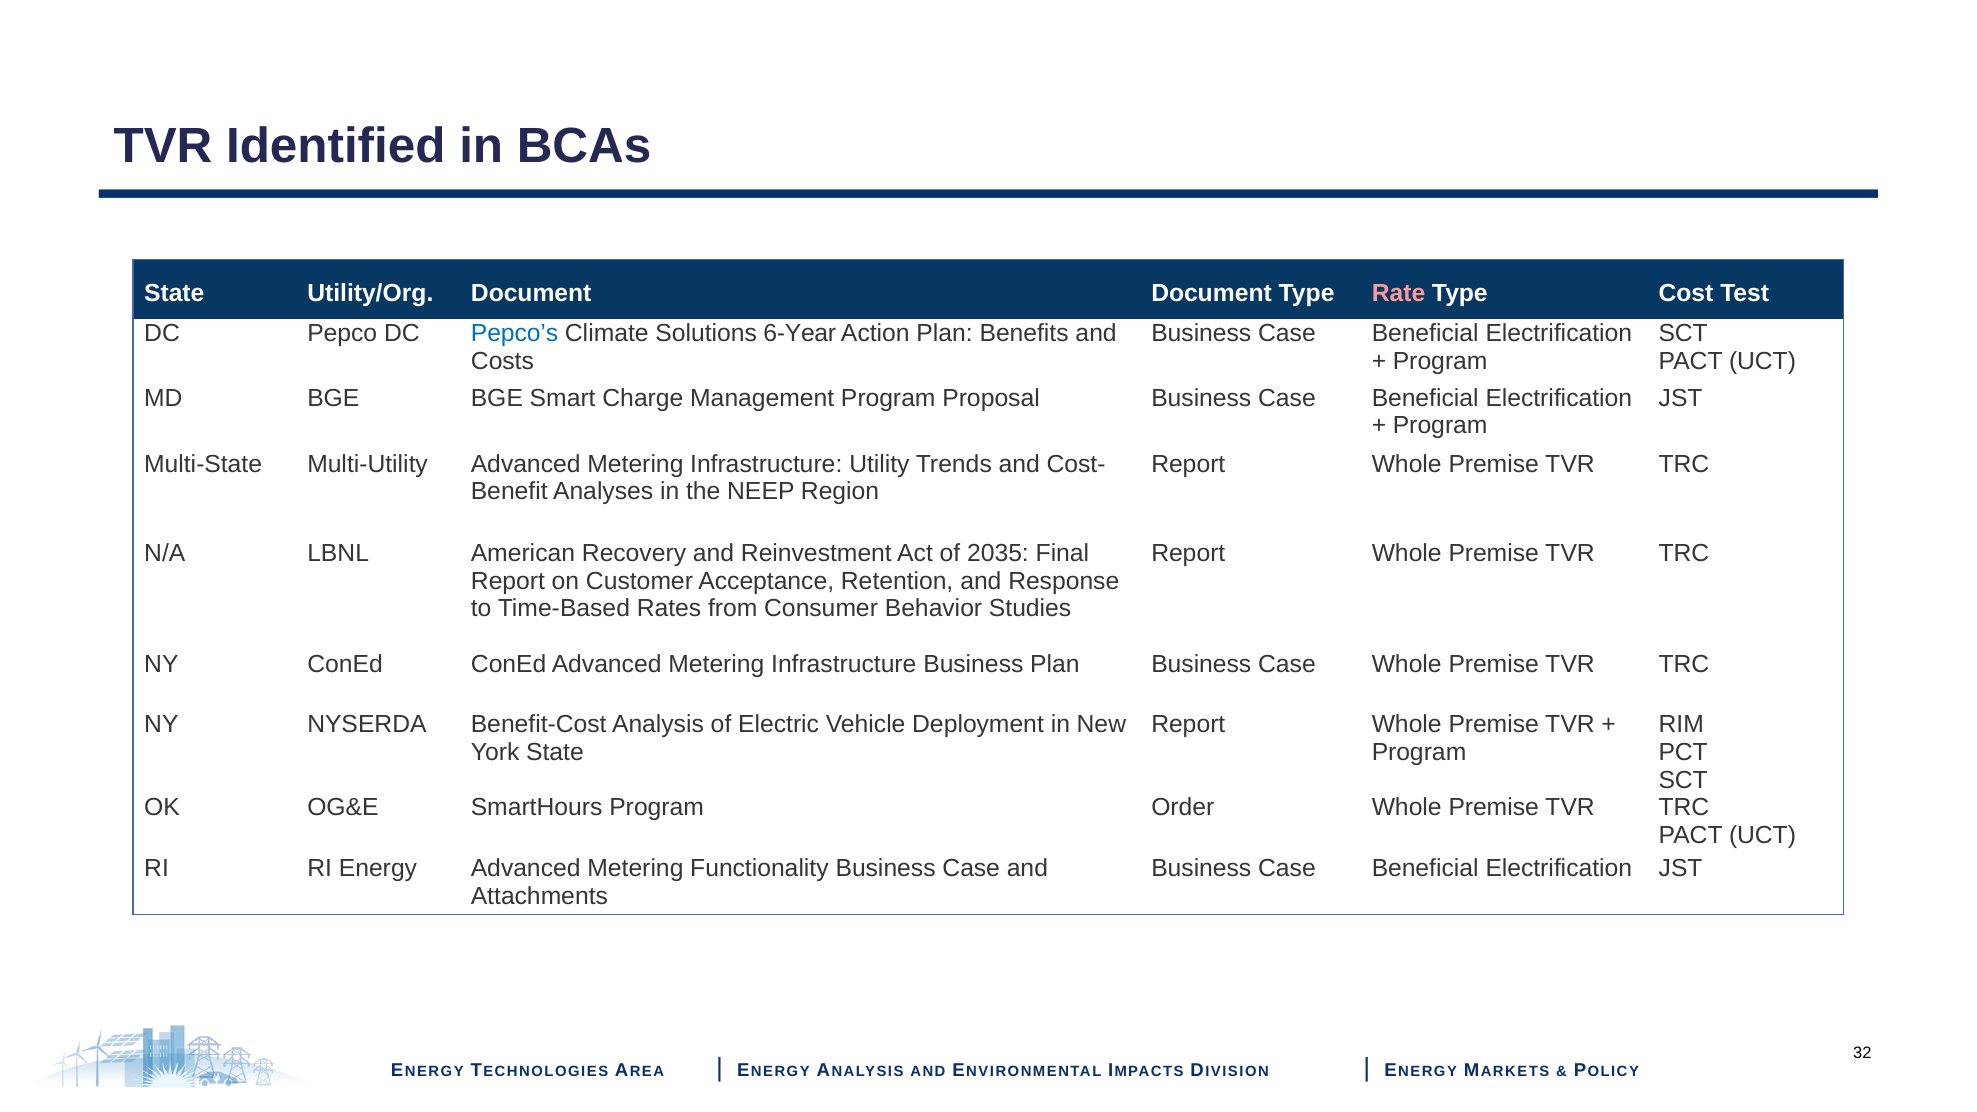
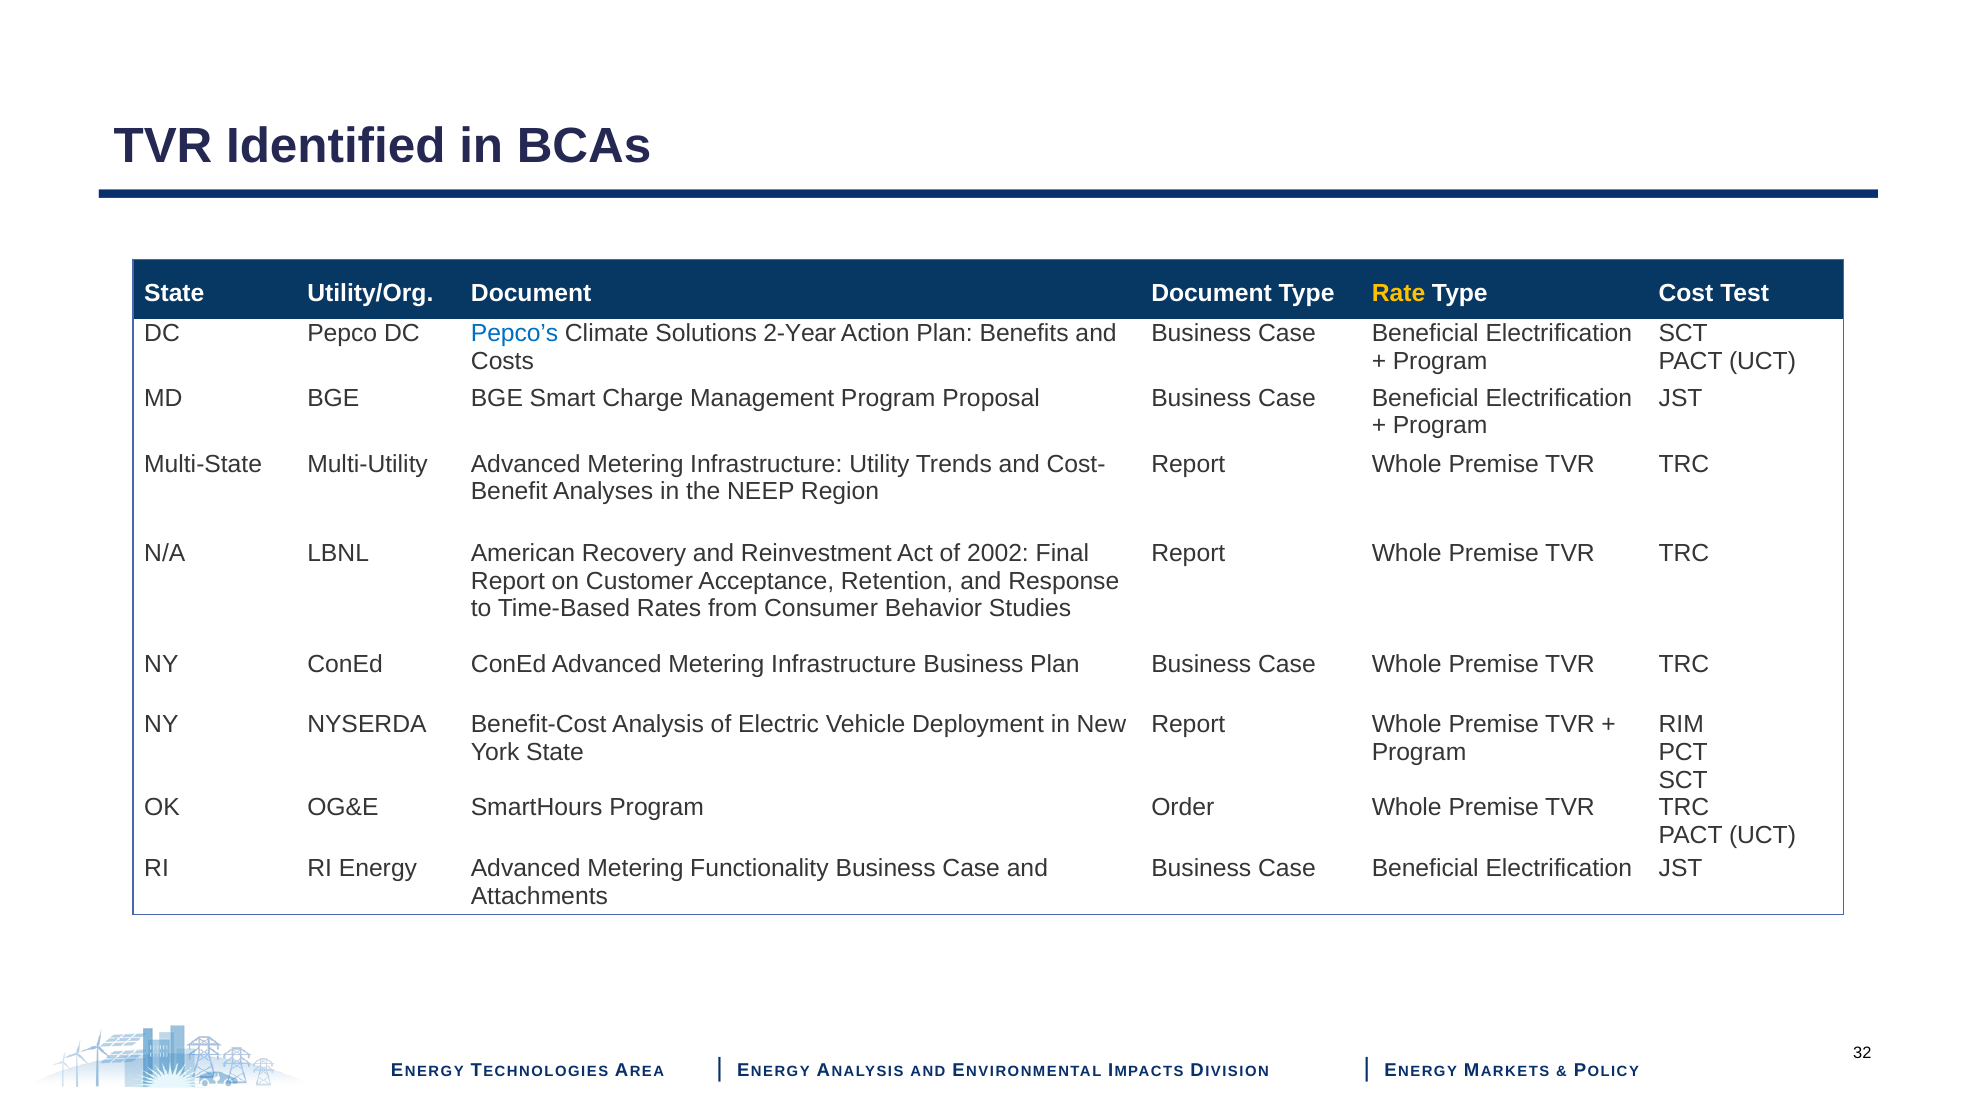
Rate colour: pink -> yellow
6‐Year: 6‐Year -> 2‐Year
2035: 2035 -> 2002
